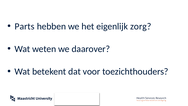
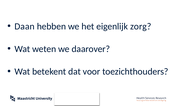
Parts: Parts -> Daan
